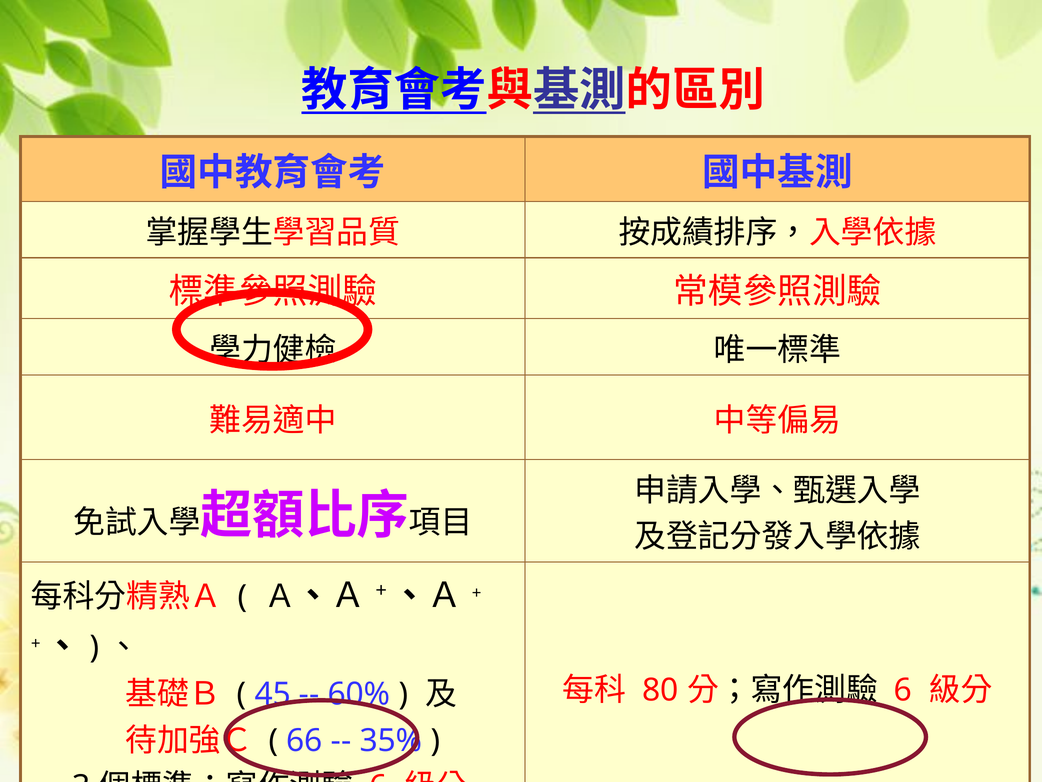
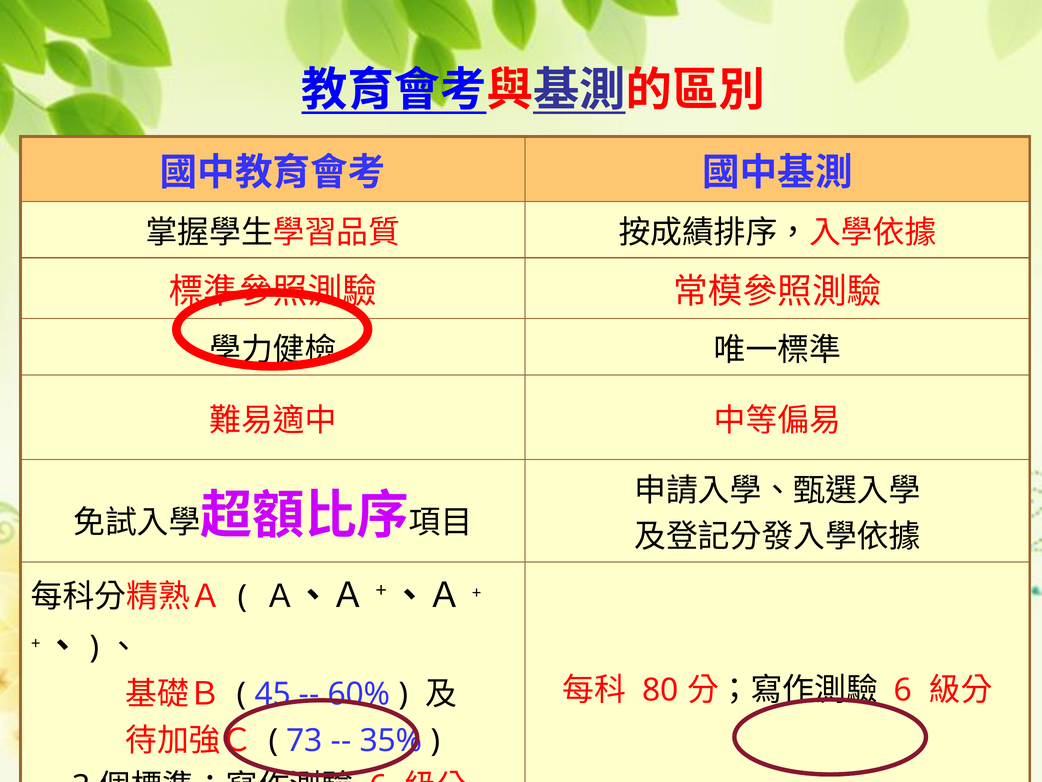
66: 66 -> 73
